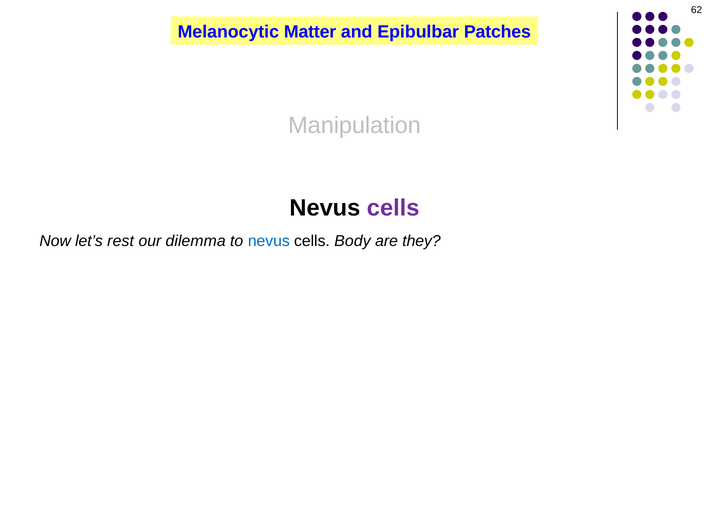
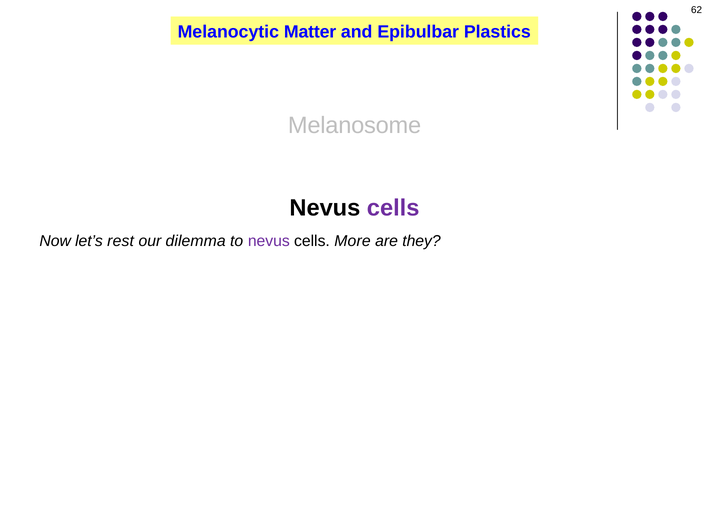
Patches: Patches -> Plastics
Manipulation: Manipulation -> Melanosome
nevus at (269, 242) colour: blue -> purple
Body: Body -> More
